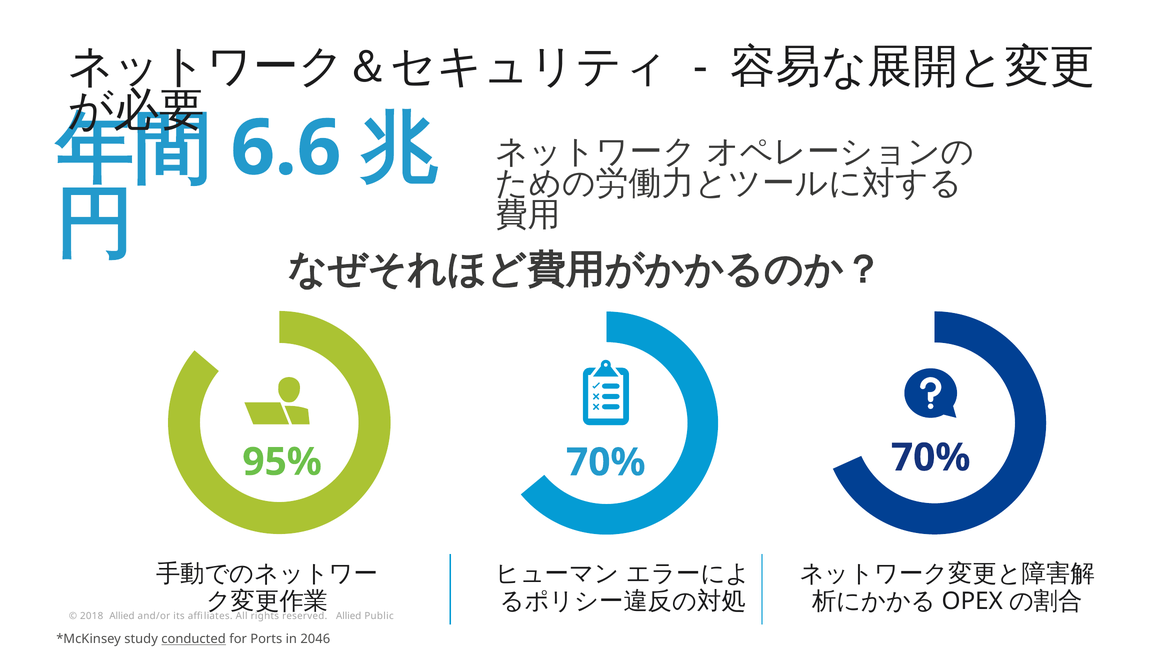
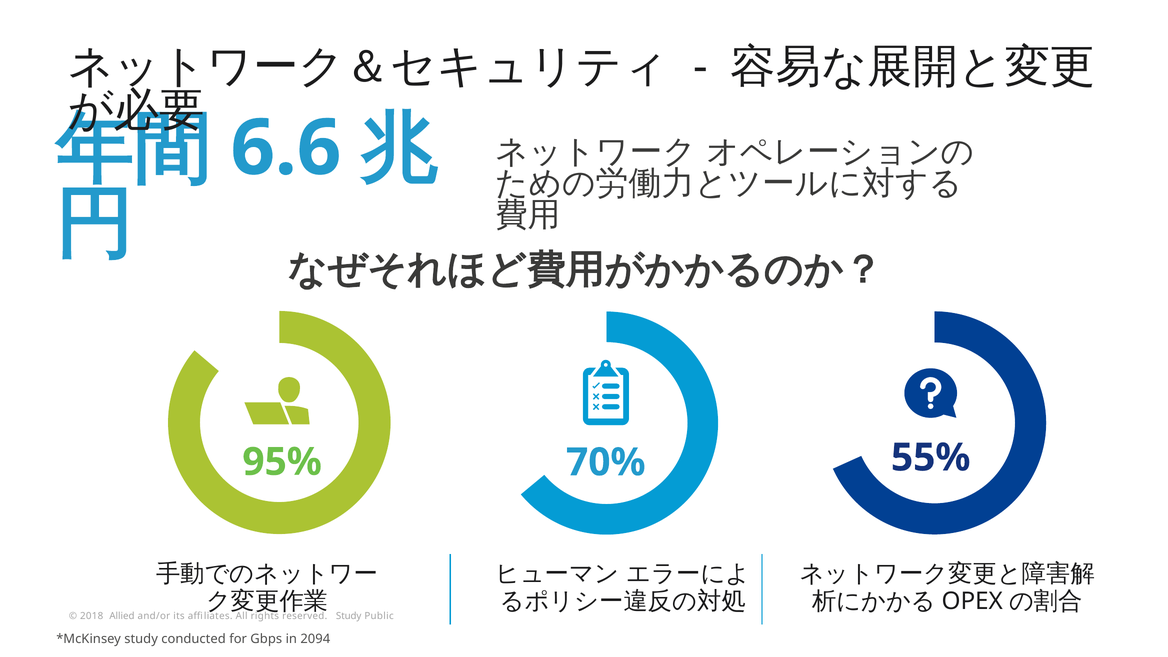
70% 70%: 70% -> 55%
Allied at (349, 616): Allied -> Study
conducted underline: present -> none
Ports: Ports -> Gbps
2046: 2046 -> 2094
